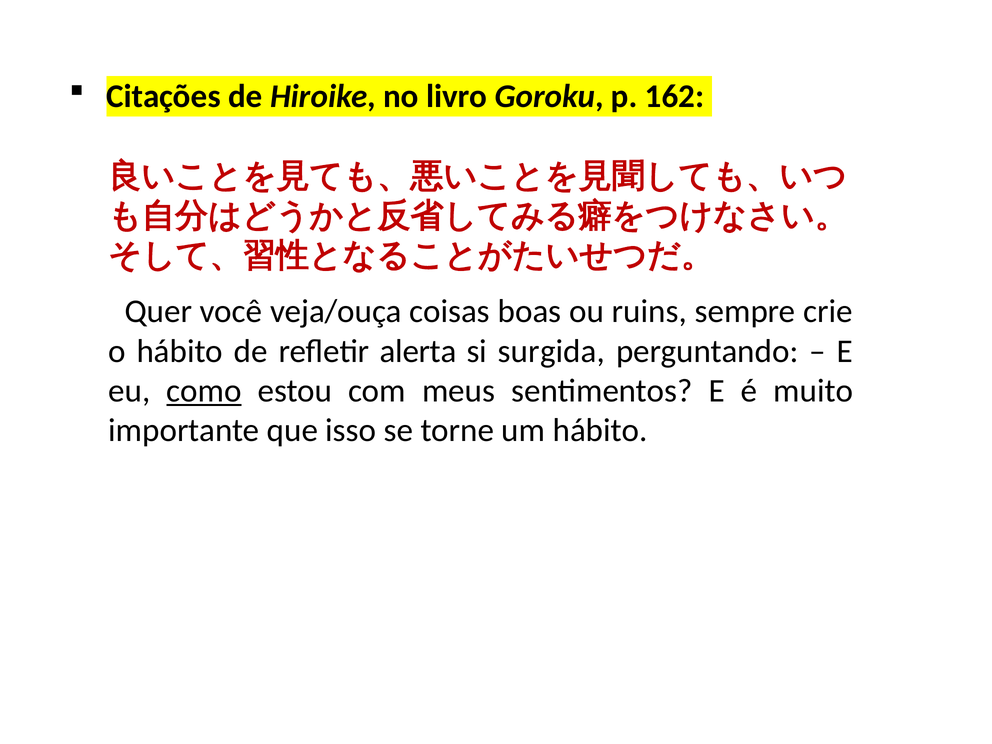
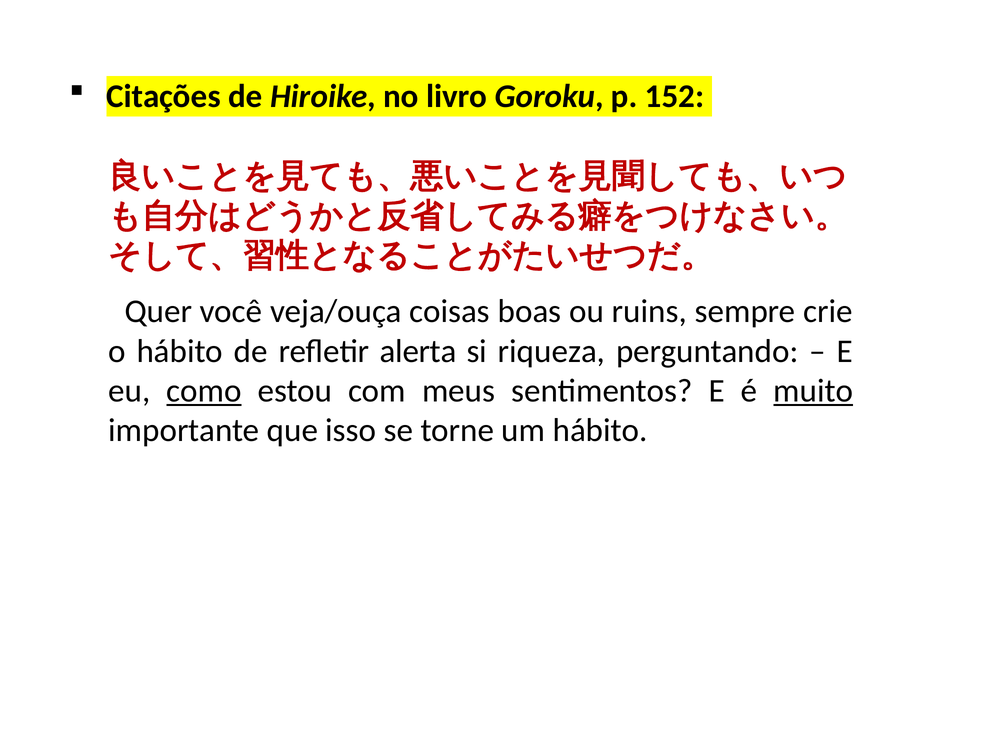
162: 162 -> 152
surgida: surgida -> riqueza
muito underline: none -> present
